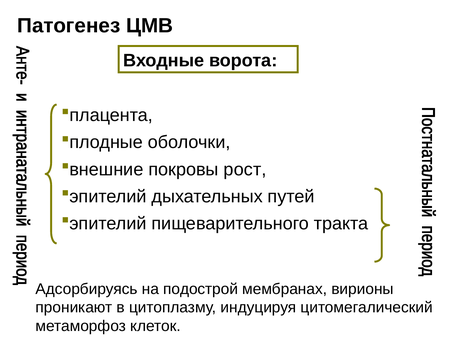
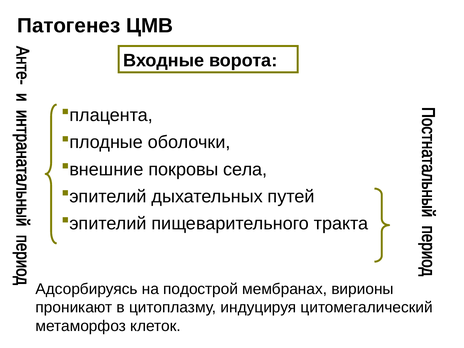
рост: рост -> села
